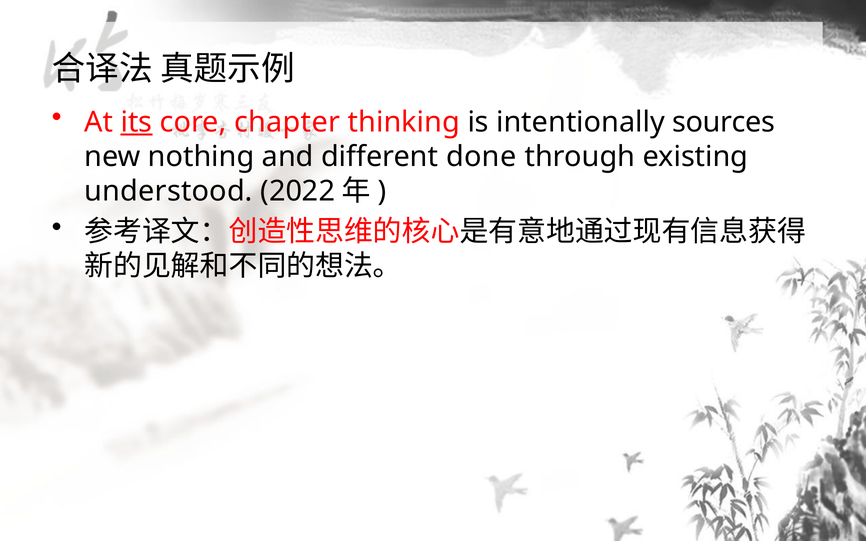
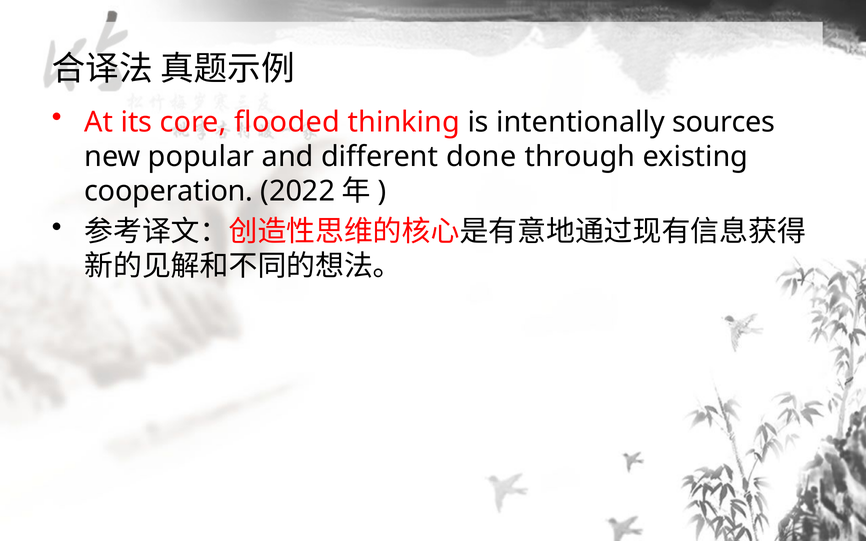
its underline: present -> none
chapter: chapter -> flooded
nothing: nothing -> popular
understood: understood -> cooperation
